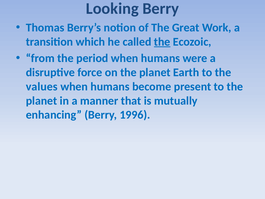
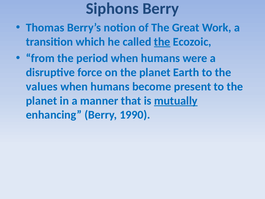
Looking: Looking -> Siphons
mutually underline: none -> present
1996: 1996 -> 1990
